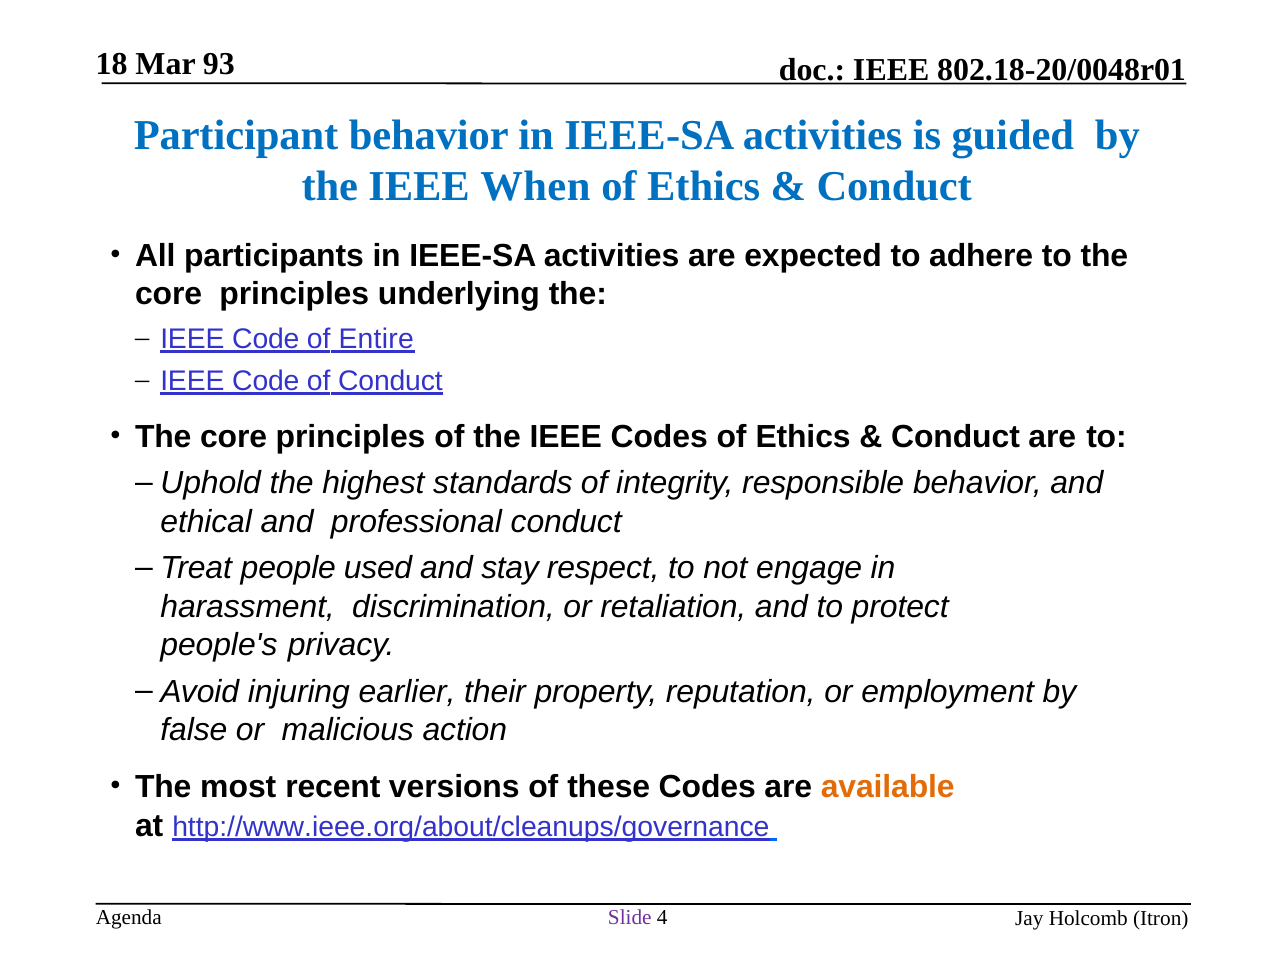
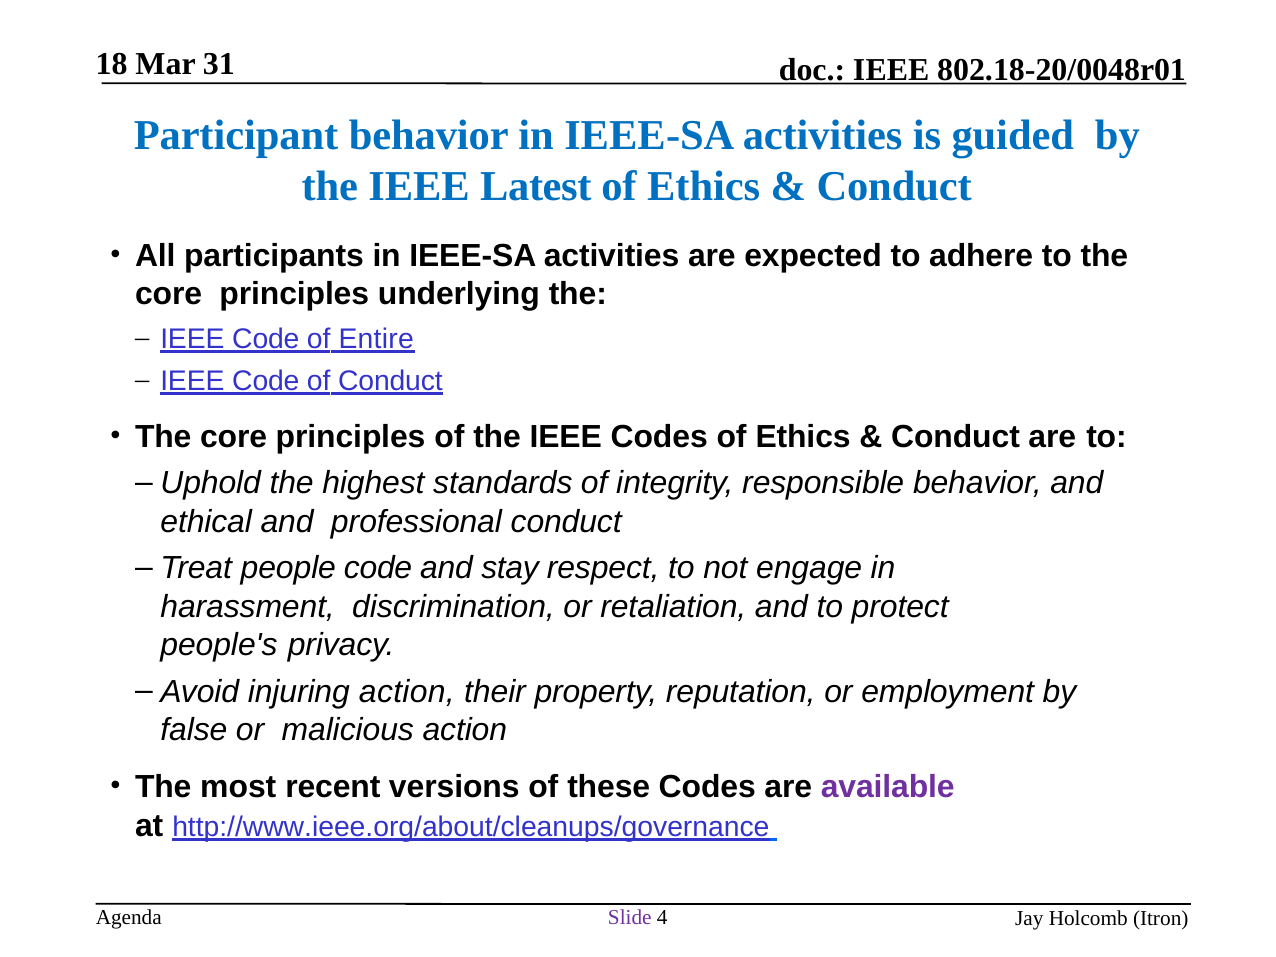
93: 93 -> 31
When: When -> Latest
people used: used -> code
injuring earlier: earlier -> action
available colour: orange -> purple
